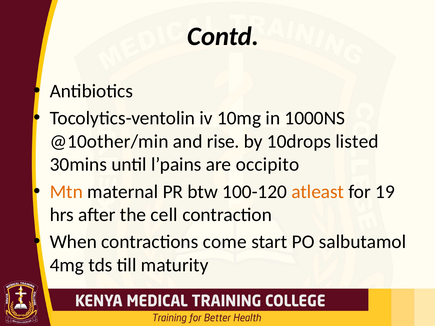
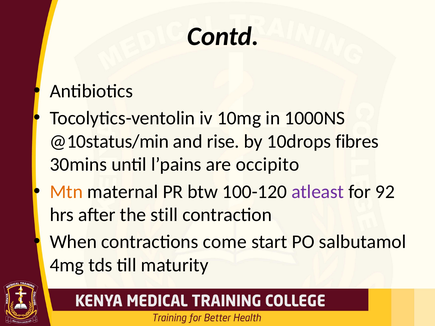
@10other/min: @10other/min -> @10status/min
listed: listed -> fibres
atleast colour: orange -> purple
19: 19 -> 92
cell: cell -> still
